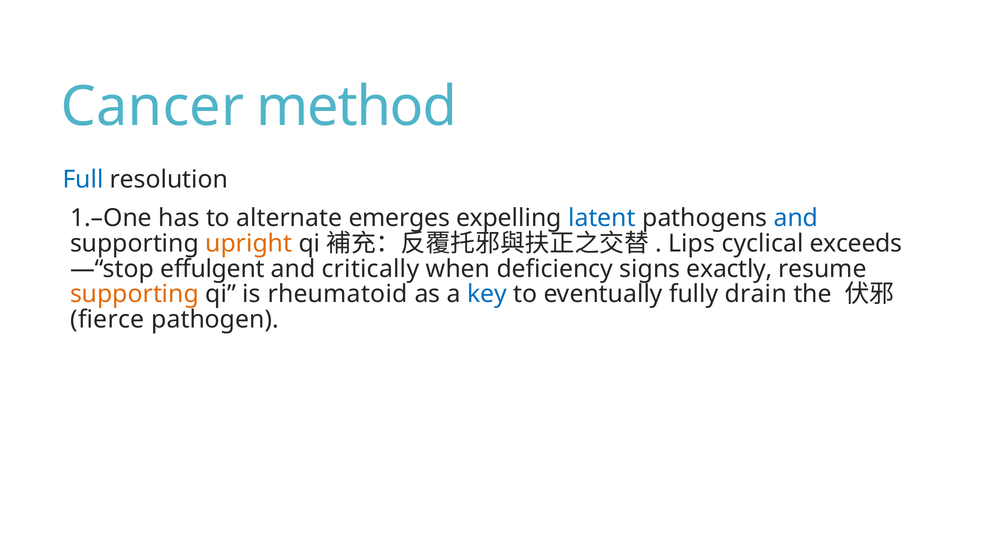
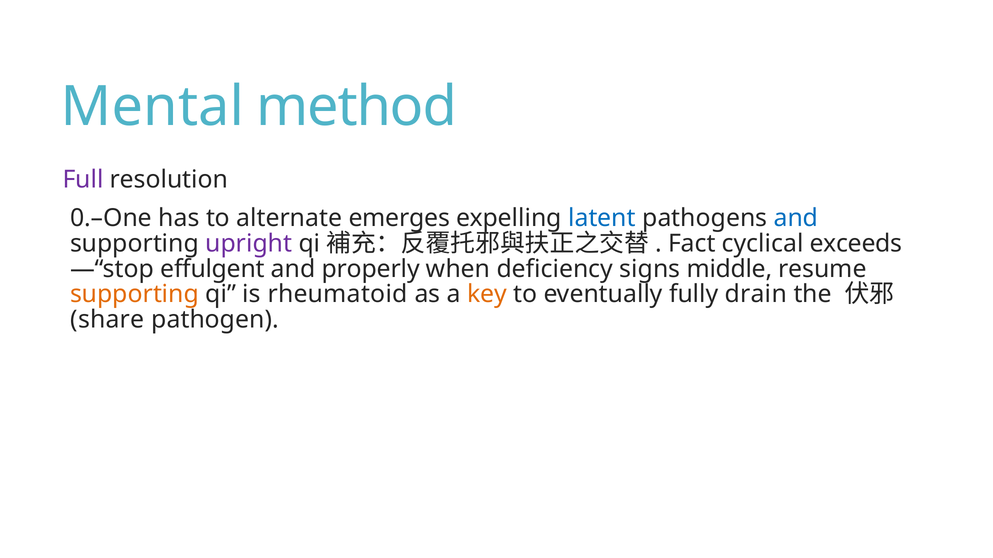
Cancer: Cancer -> Mental
Full colour: blue -> purple
1.–One: 1.–One -> 0.–One
upright colour: orange -> purple
Lips: Lips -> Fact
critically: critically -> properly
exactly: exactly -> middle
key colour: blue -> orange
fierce: fierce -> share
